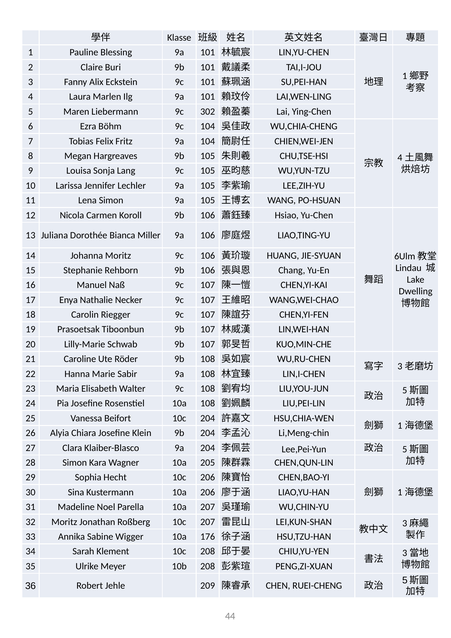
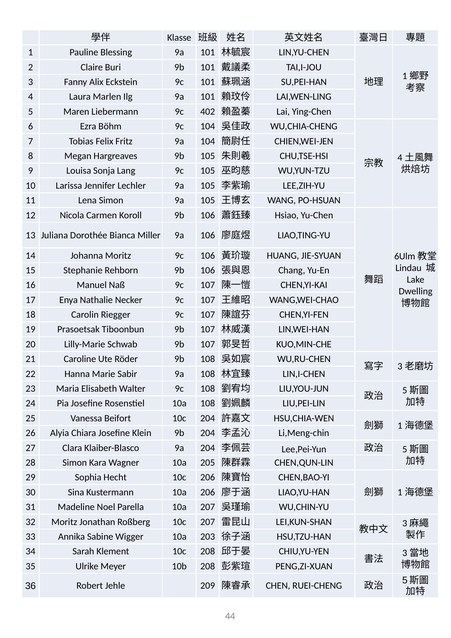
302: 302 -> 402
176: 176 -> 203
